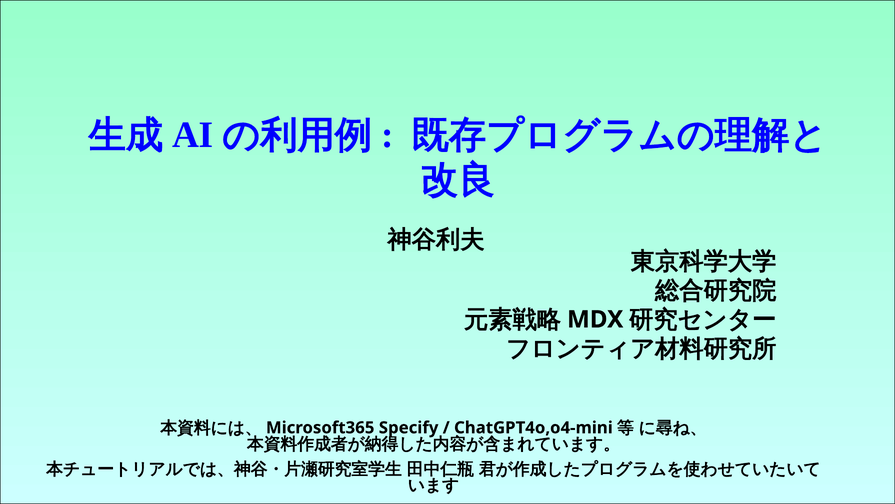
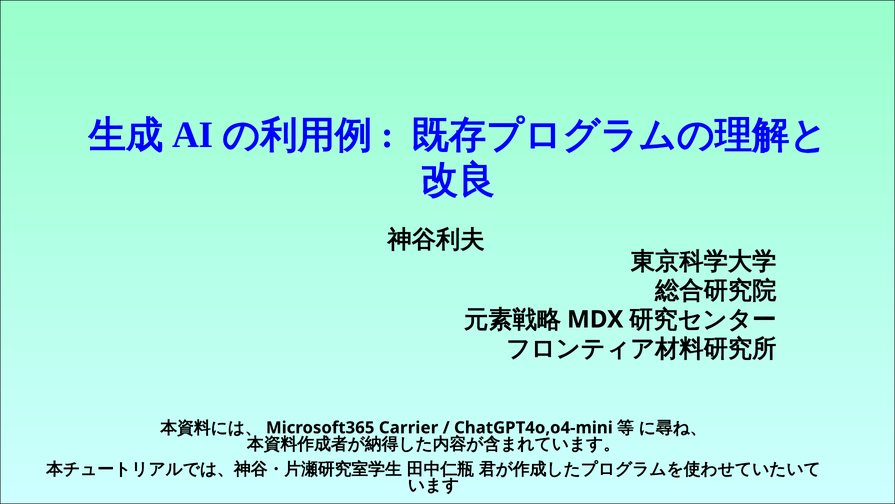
Specify: Specify -> Carrier
